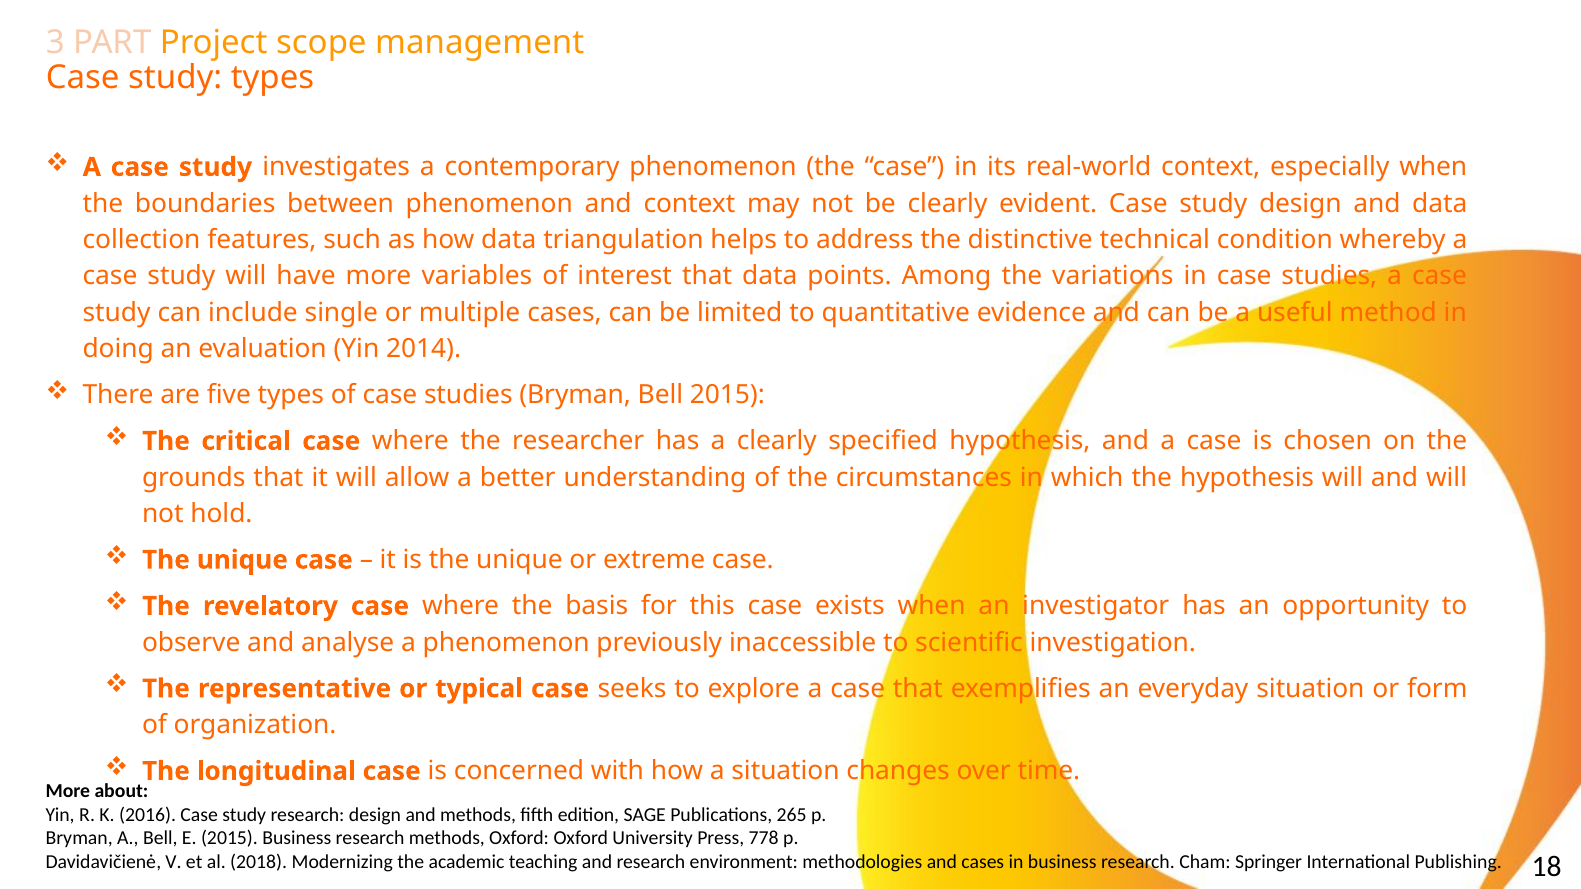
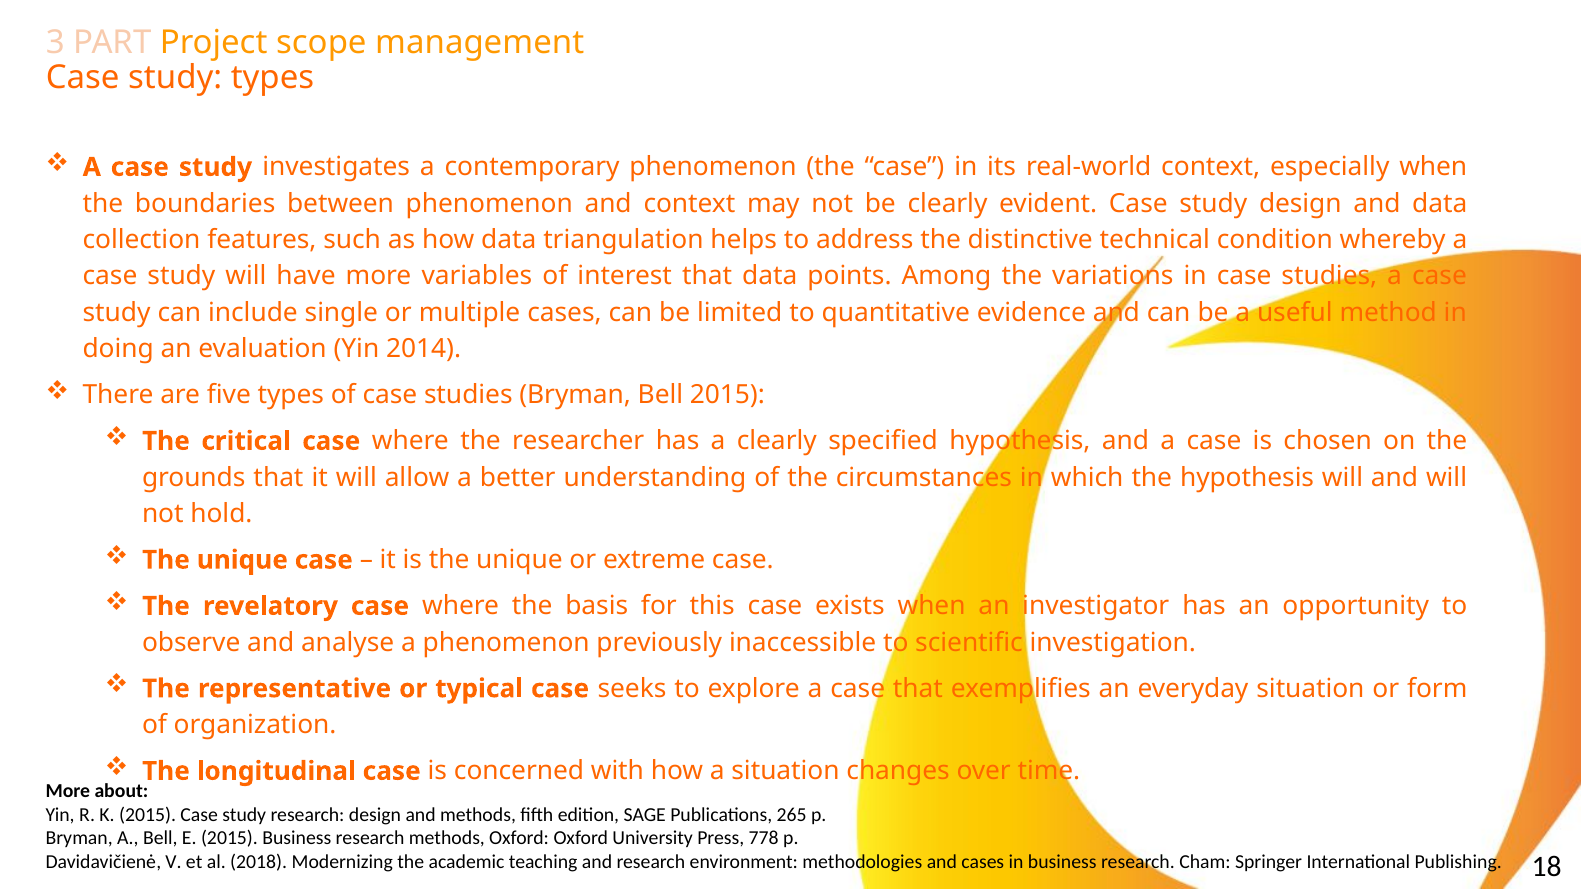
K 2016: 2016 -> 2015
